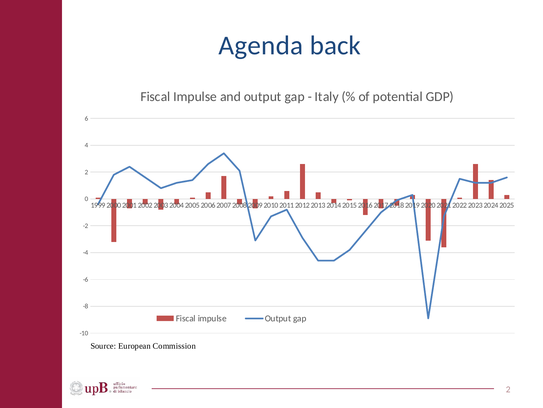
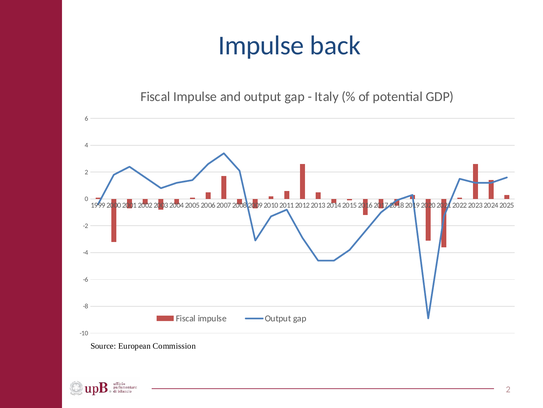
Agenda at (261, 45): Agenda -> Impulse
